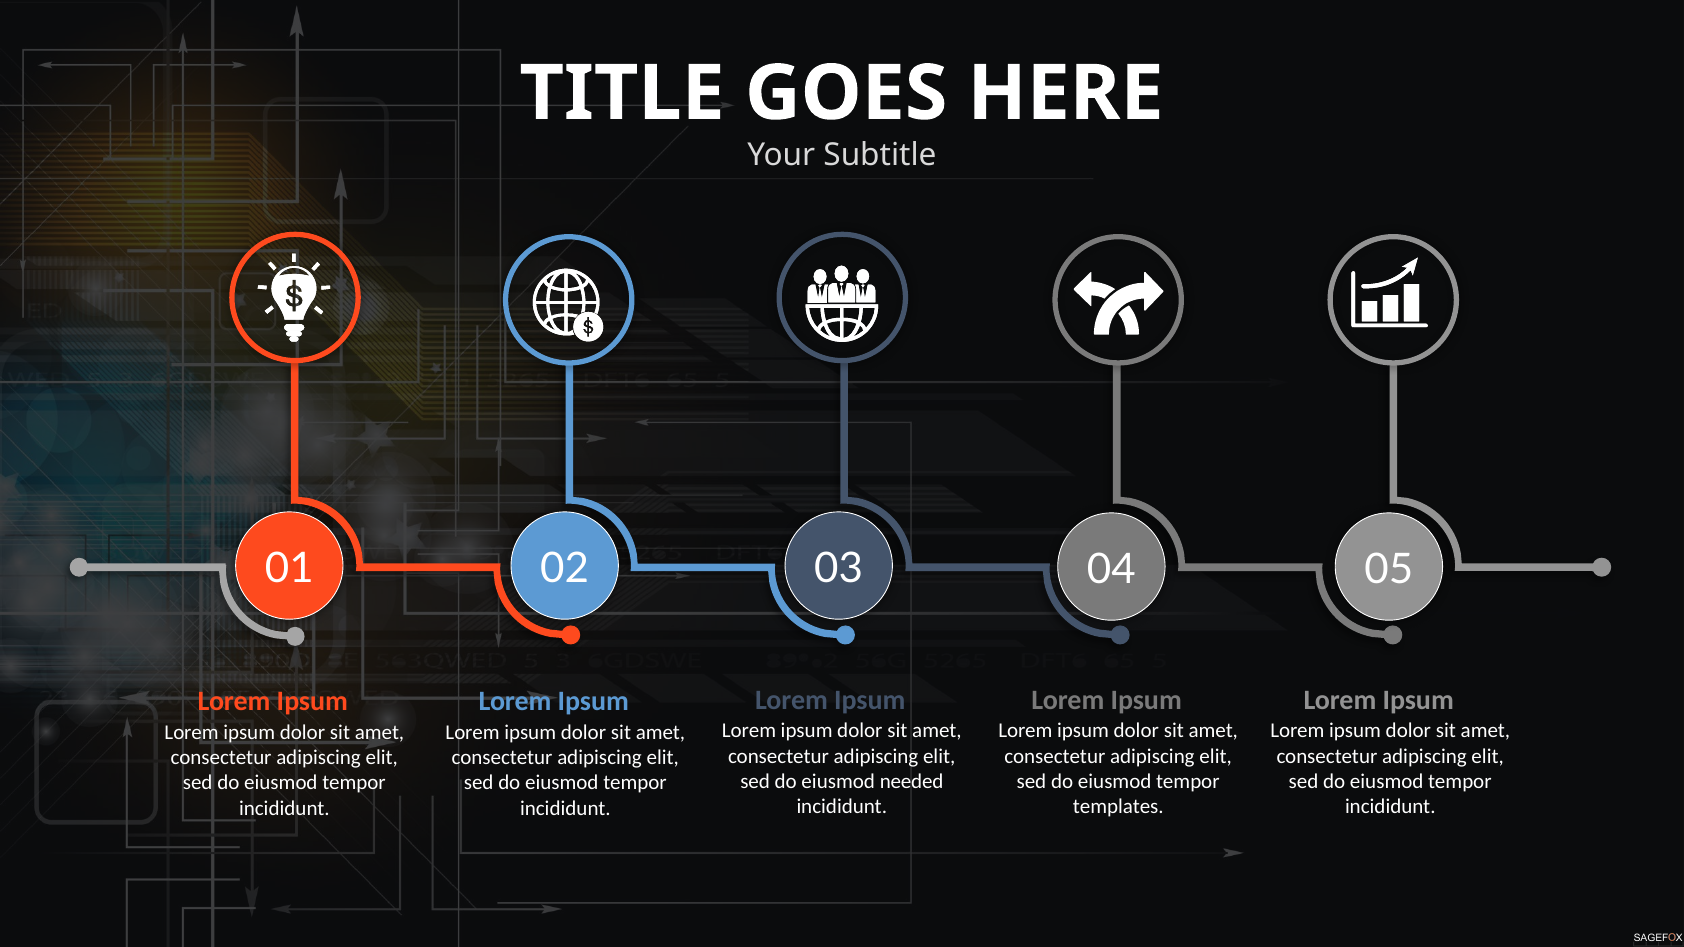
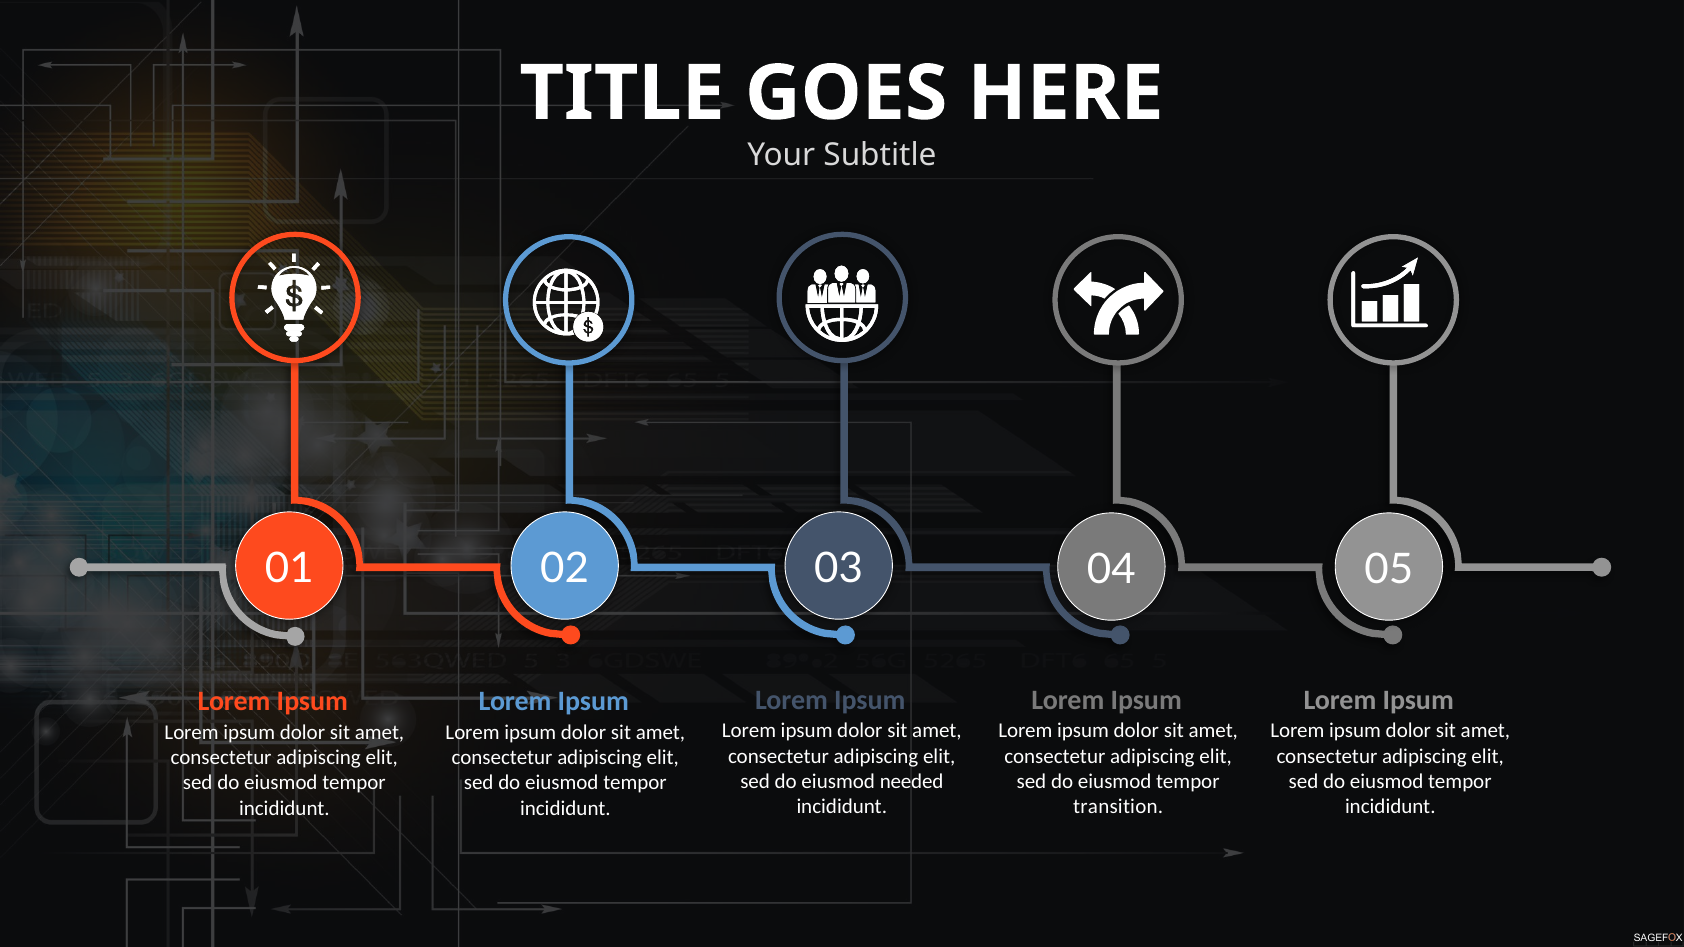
templates: templates -> transition
